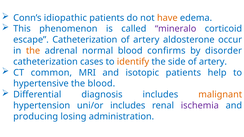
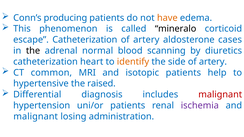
idiopathic: idiopathic -> producing
mineralo colour: purple -> black
occur: occur -> cases
the at (33, 51) colour: orange -> black
confirms: confirms -> scanning
disorder: disorder -> diuretics
cases: cases -> heart
the blood: blood -> raised
malignant at (220, 95) colour: orange -> red
uni/or includes: includes -> patients
producing at (36, 117): producing -> malignant
